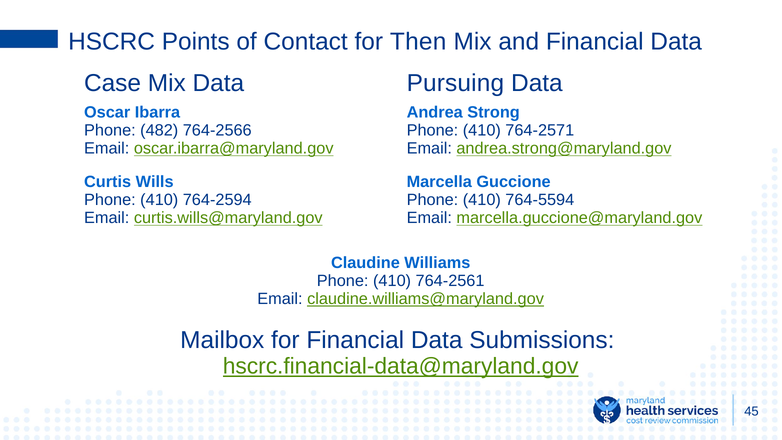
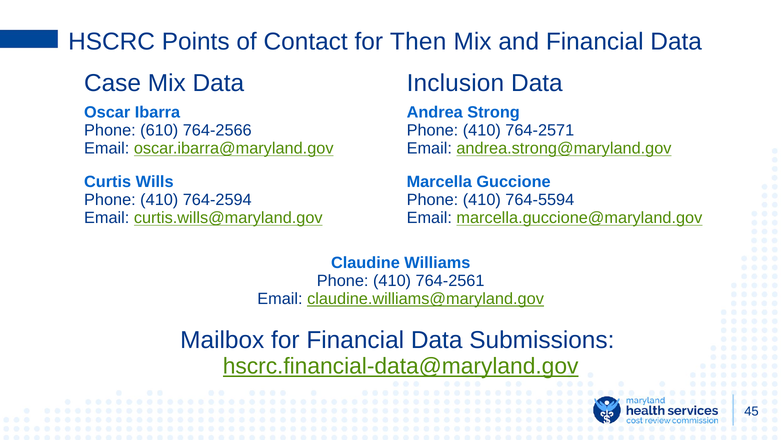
Pursuing: Pursuing -> Inclusion
482: 482 -> 610
